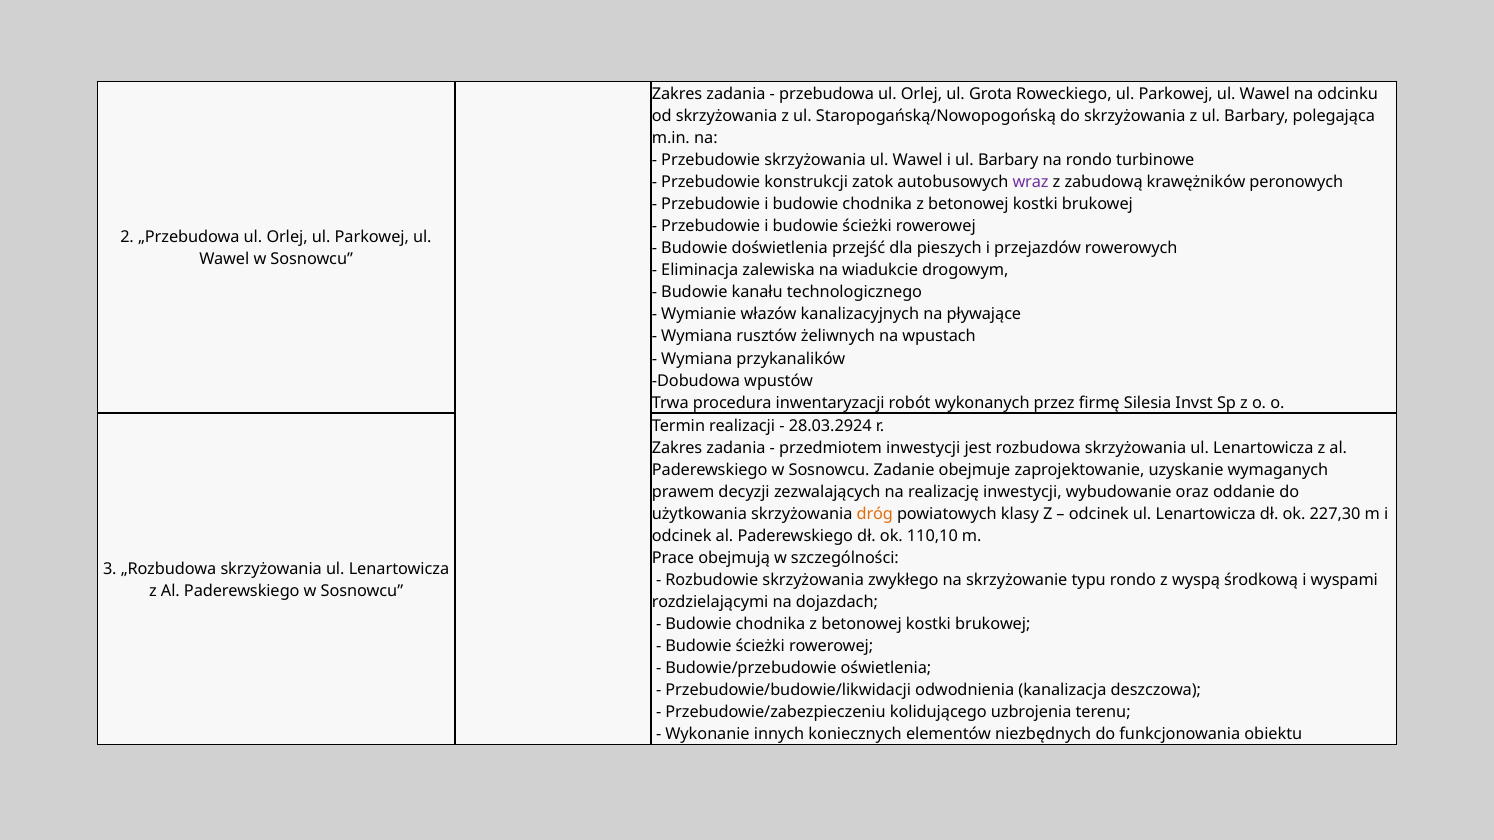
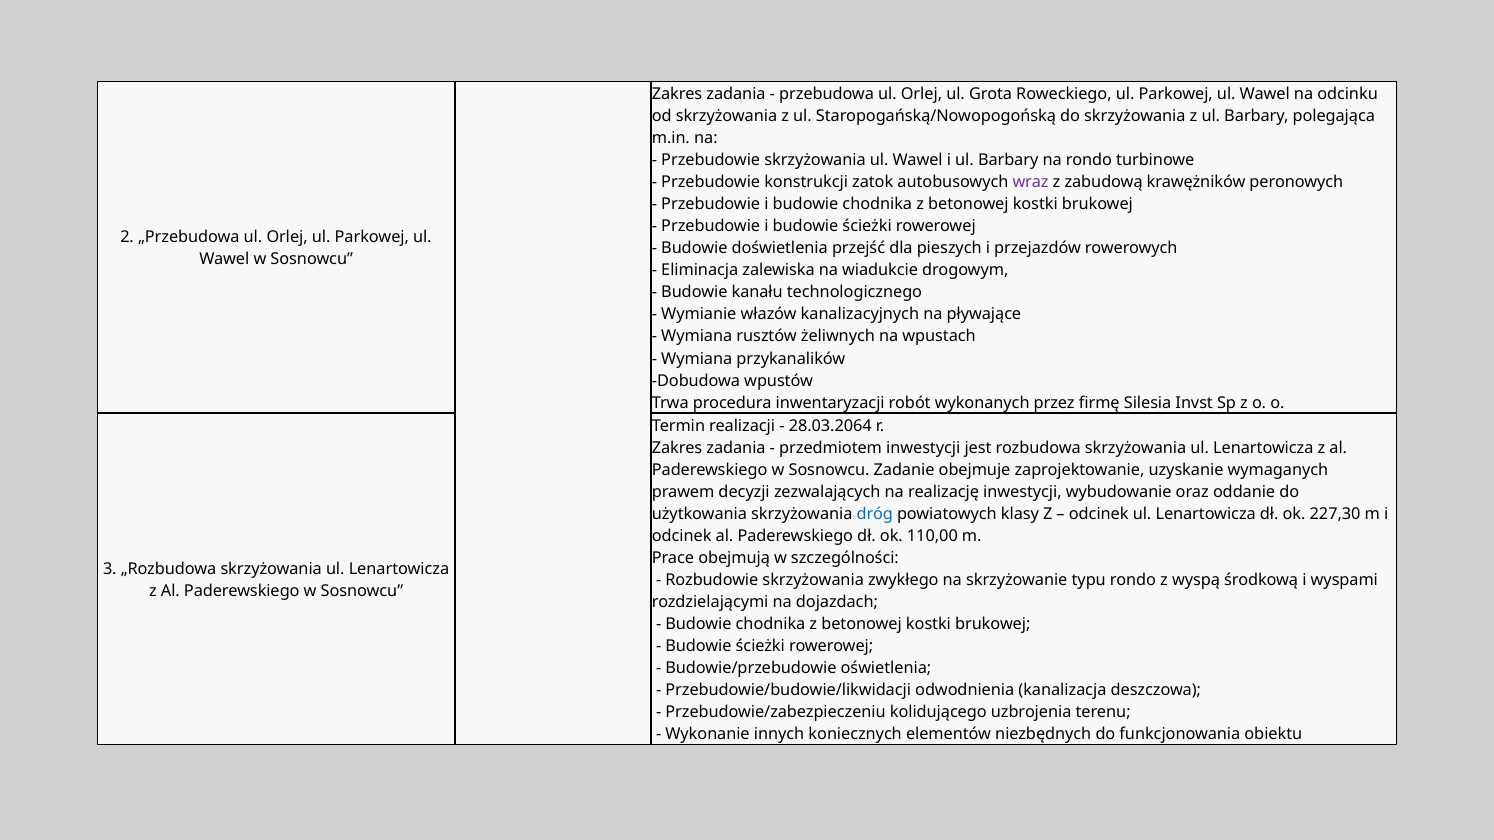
28.03.2924: 28.03.2924 -> 28.03.2064
dróg colour: orange -> blue
110,10: 110,10 -> 110,00
